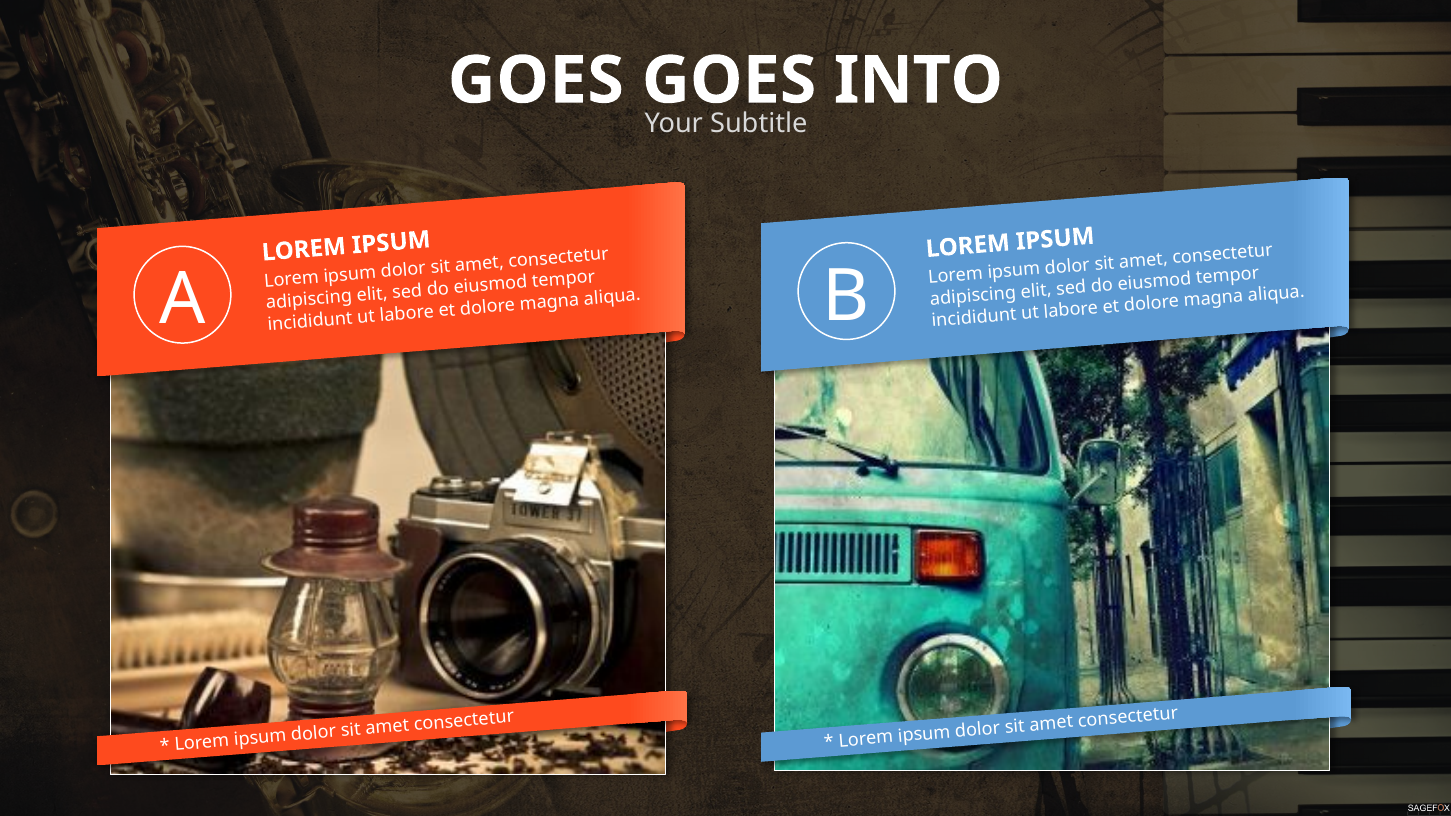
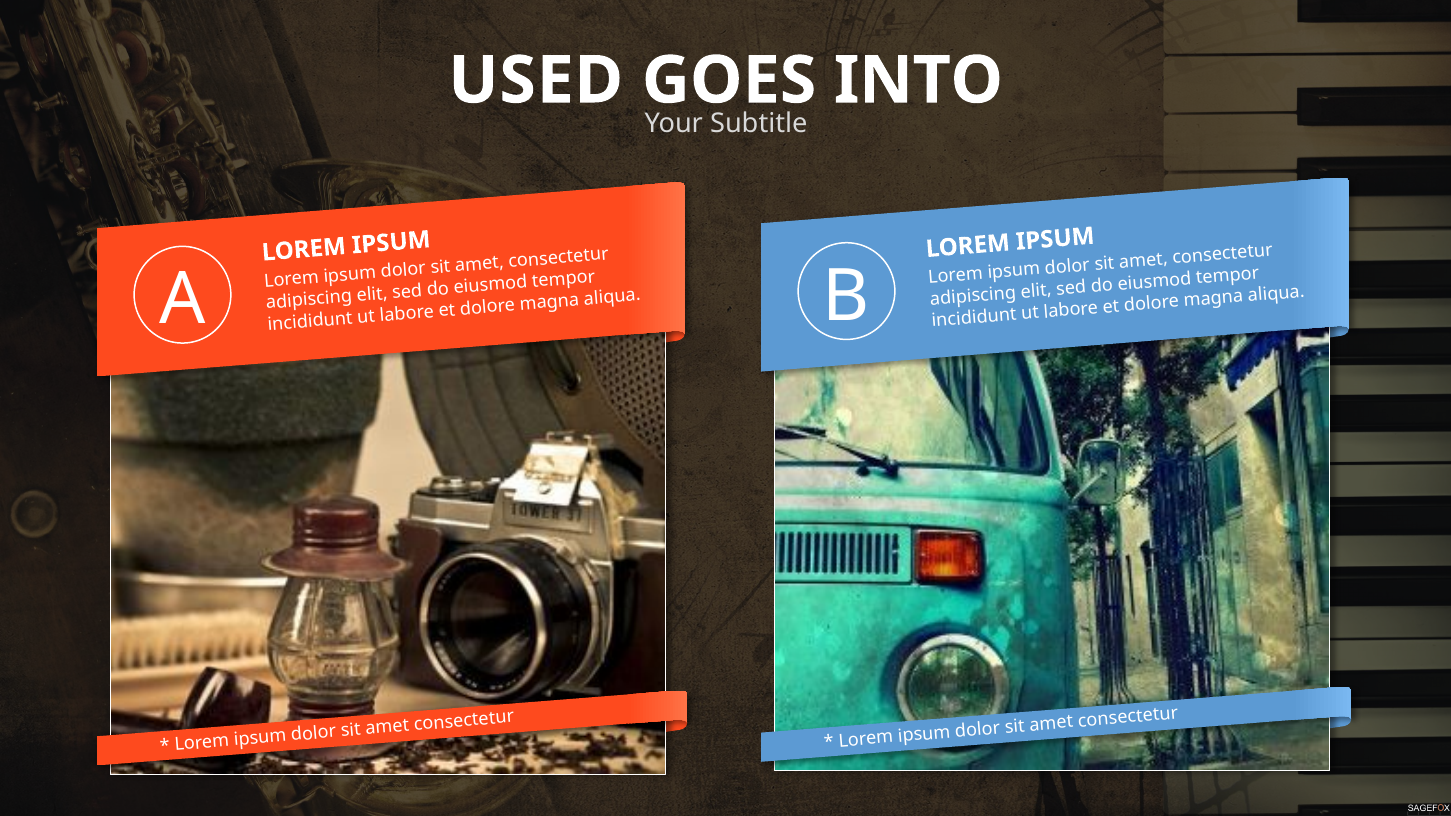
GOES at (536, 81): GOES -> USED
